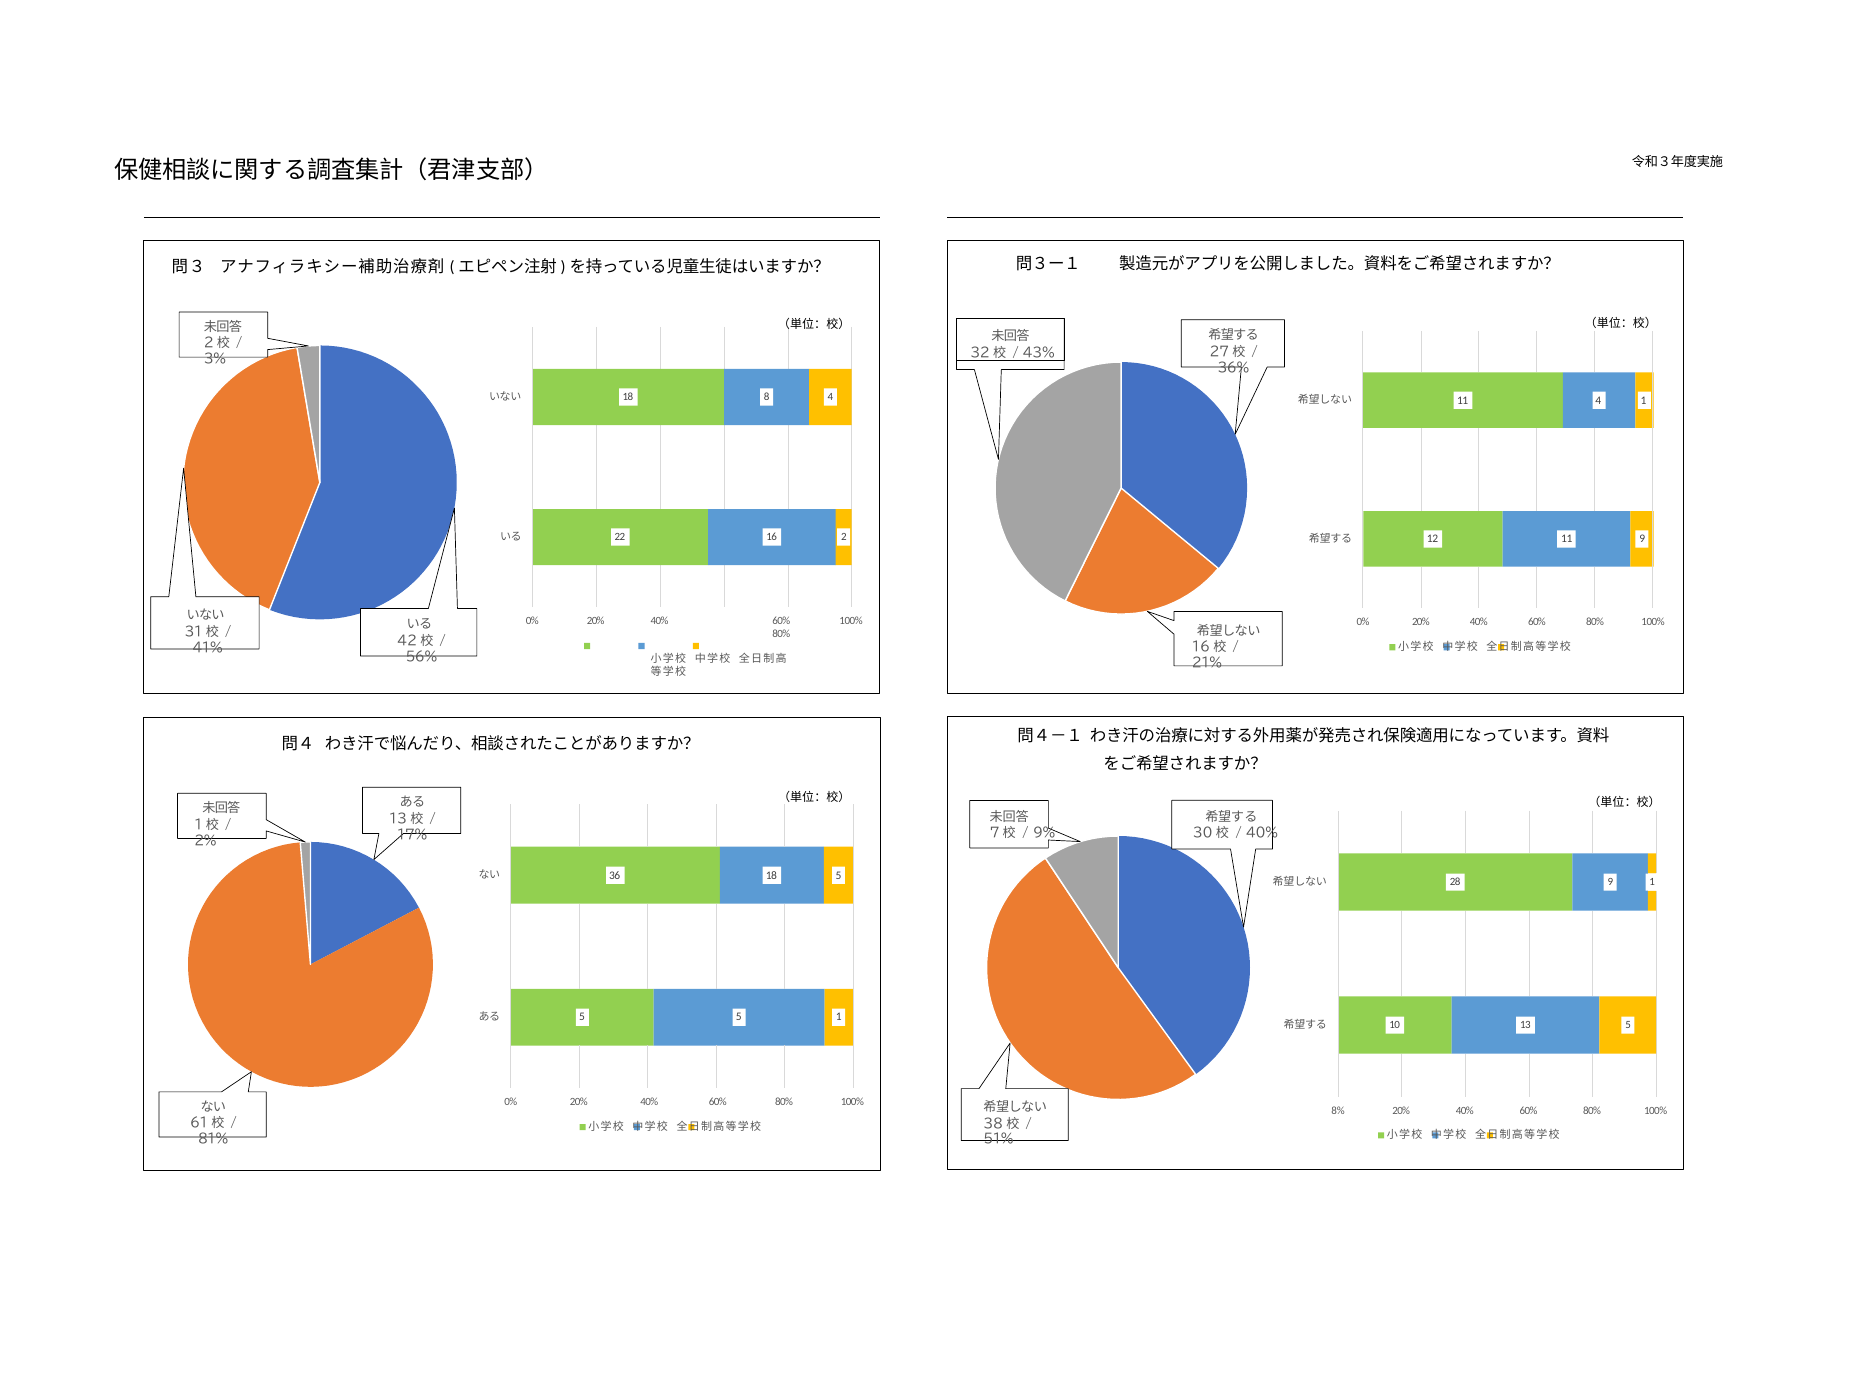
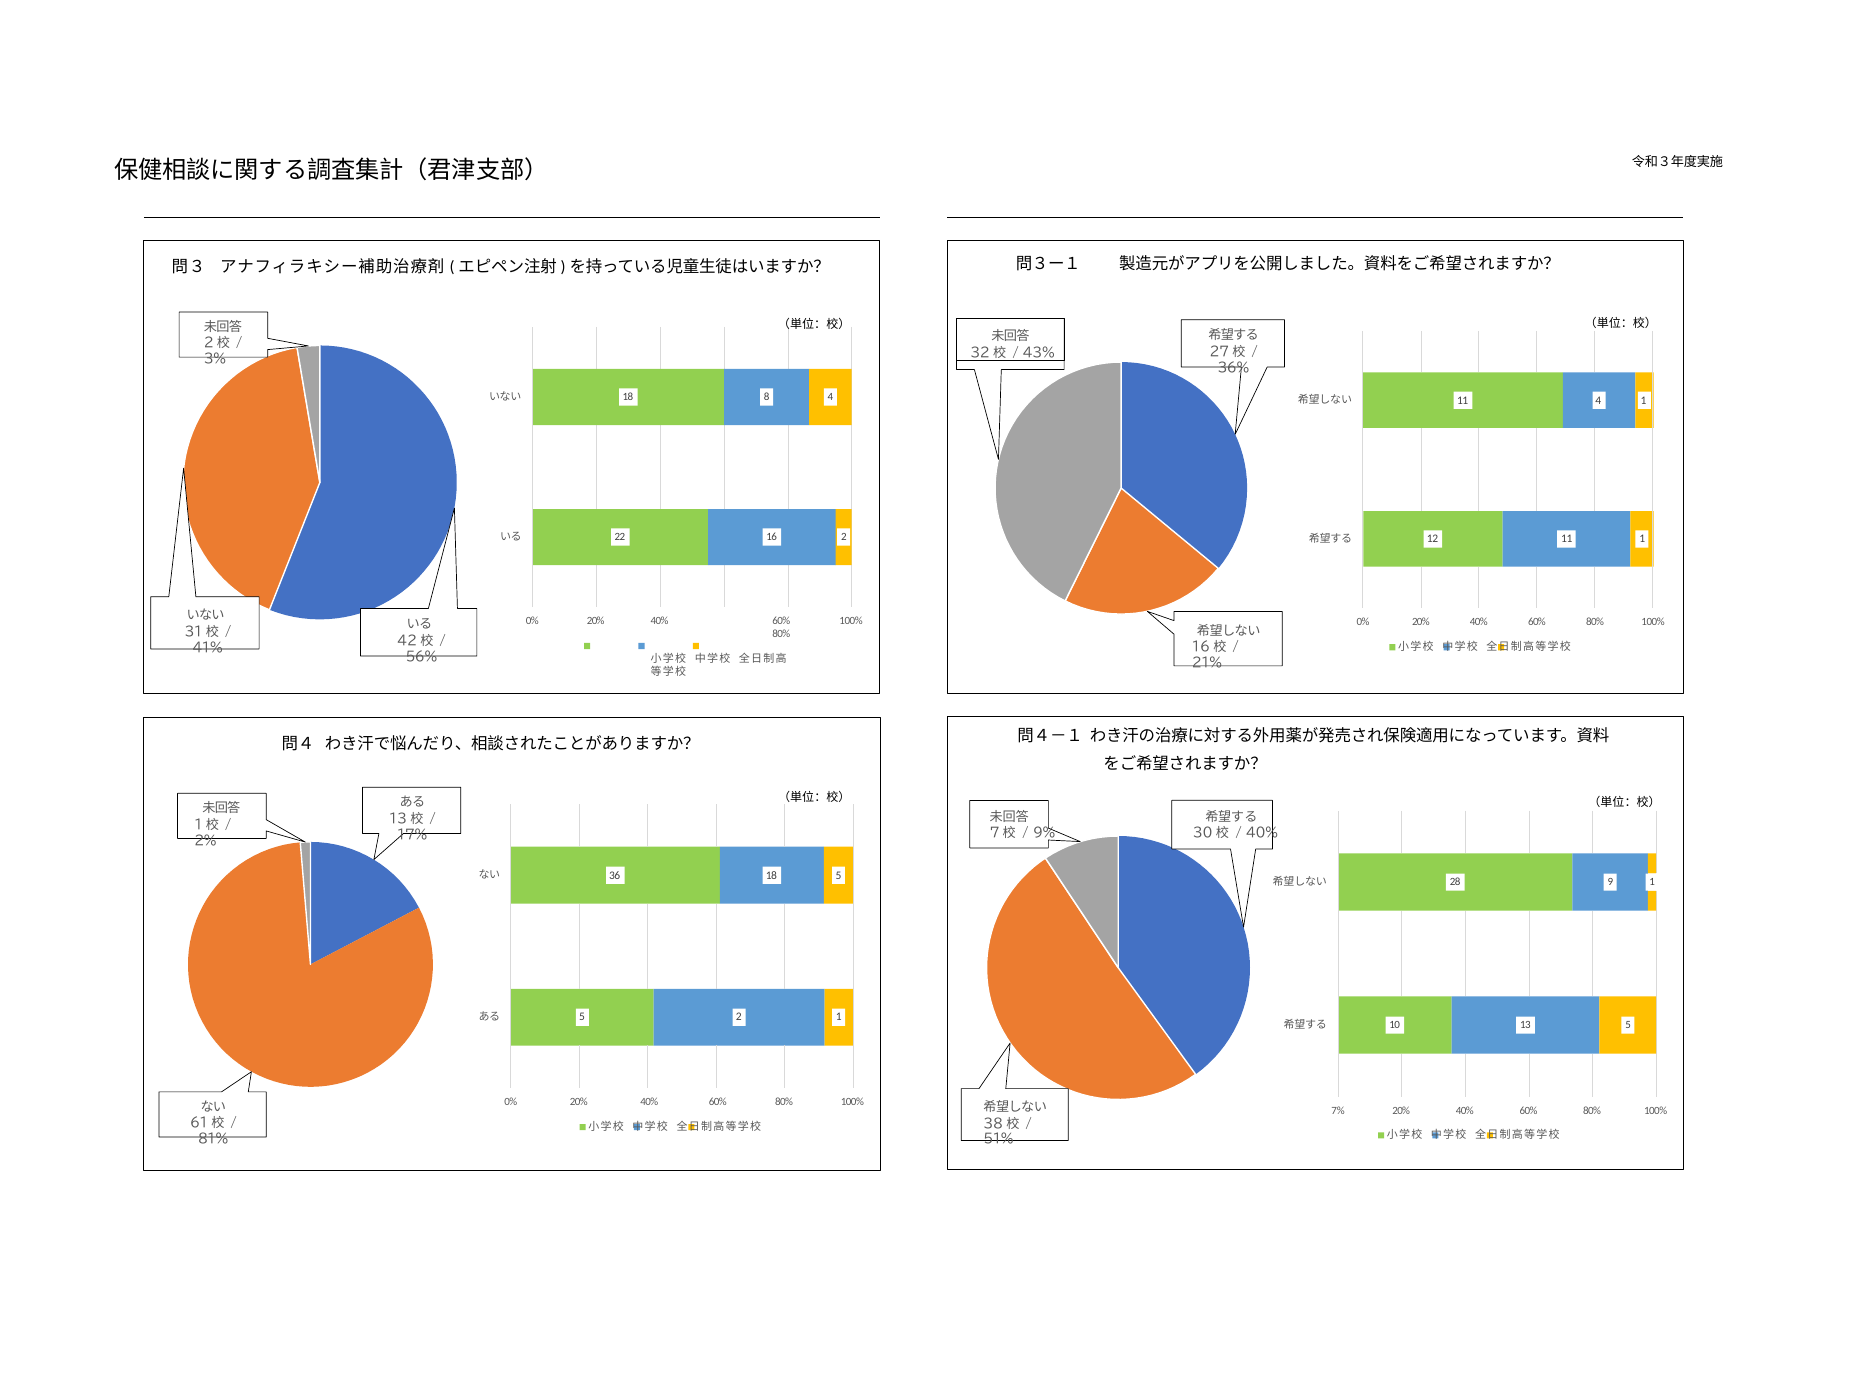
11 9: 9 -> 1
5 at (739, 1017): 5 -> 2
8%: 8% -> 7%
